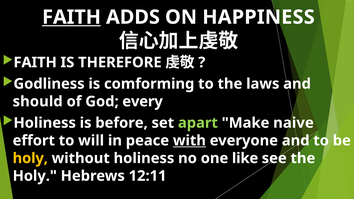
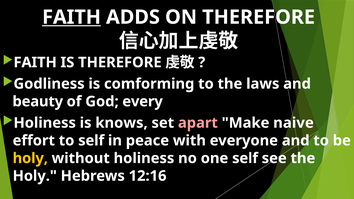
ON HAPPINESS: HAPPINESS -> THEREFORE
should: should -> beauty
before: before -> knows
apart colour: light green -> pink
to will: will -> self
with underline: present -> none
one like: like -> self
12:11: 12:11 -> 12:16
